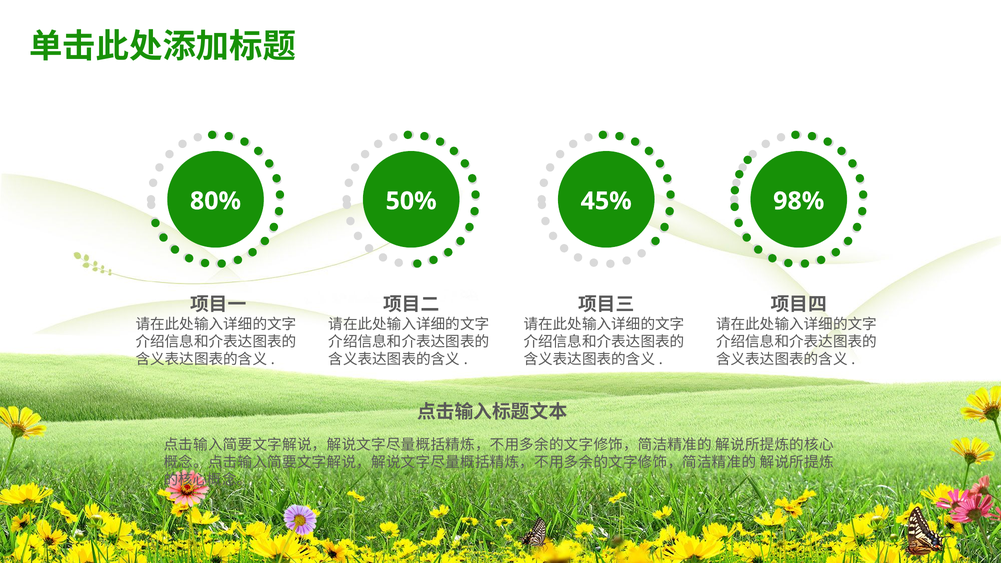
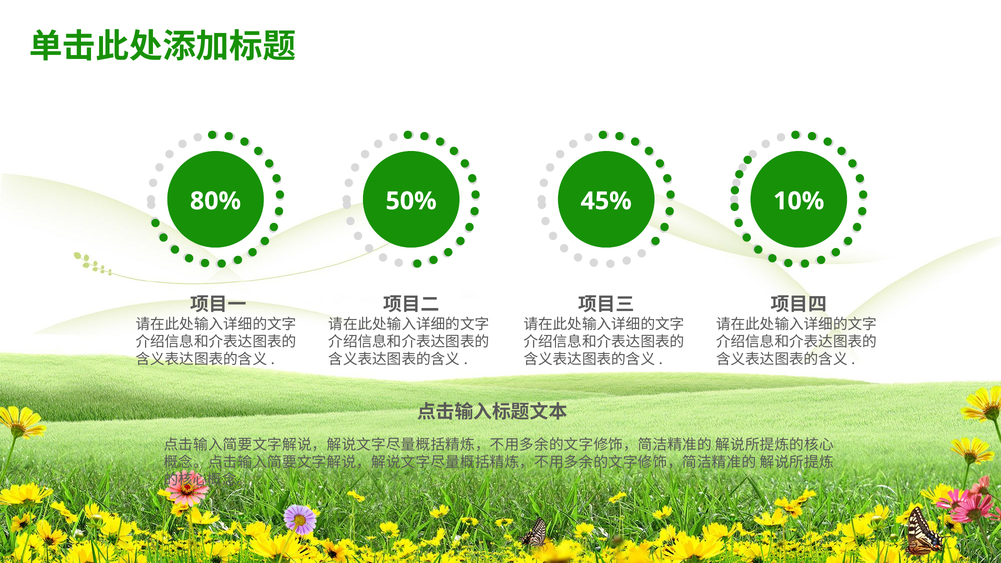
98%: 98% -> 10%
